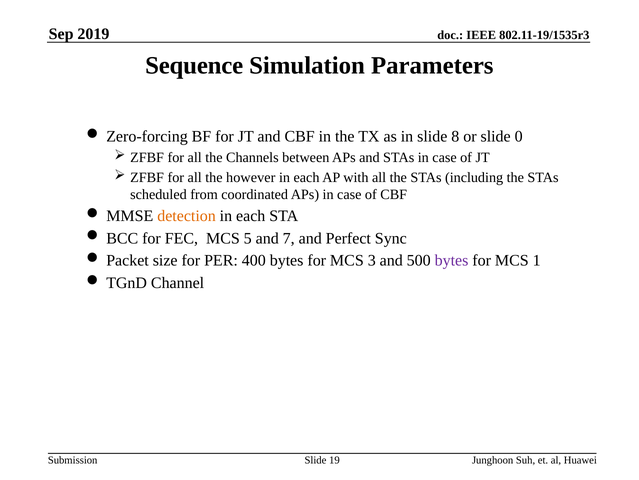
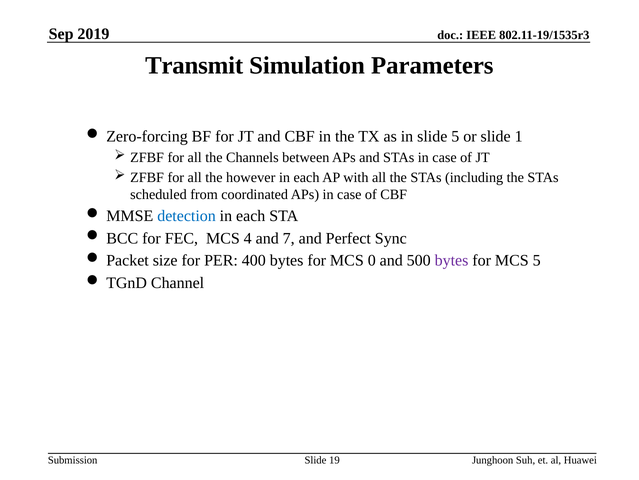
Sequence: Sequence -> Transmit
slide 8: 8 -> 5
0: 0 -> 1
detection colour: orange -> blue
5: 5 -> 4
3: 3 -> 0
MCS 1: 1 -> 5
